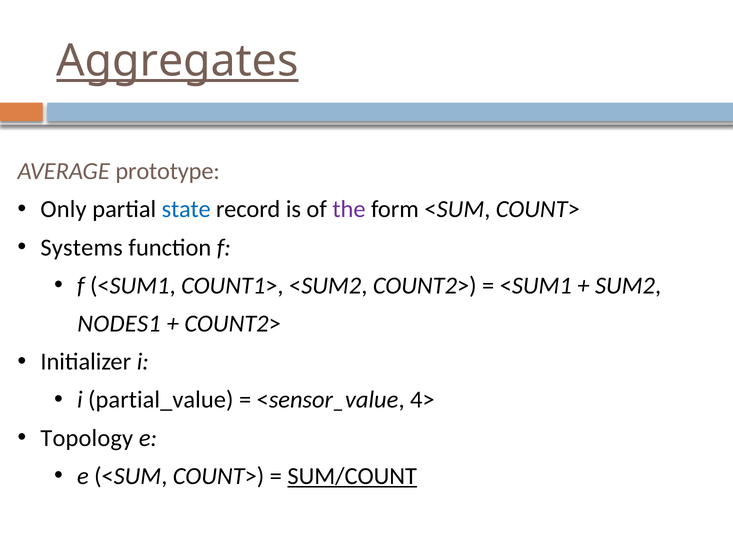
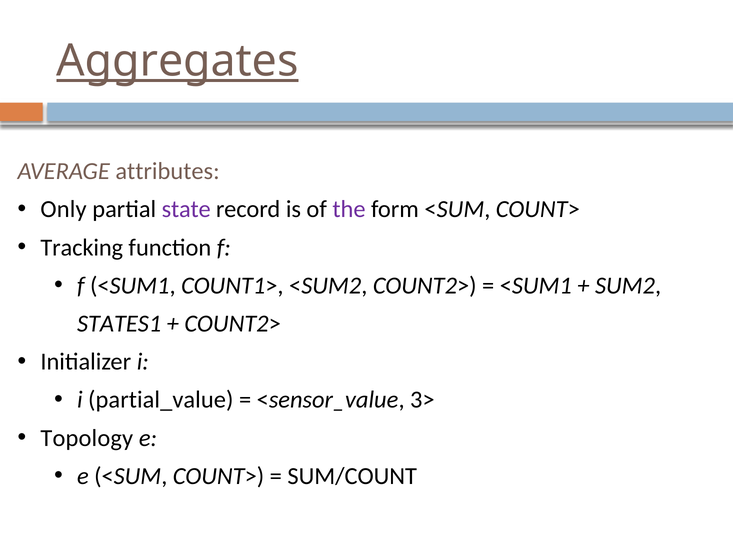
prototype: prototype -> attributes
state colour: blue -> purple
Systems: Systems -> Tracking
NODES1: NODES1 -> STATES1
4>: 4> -> 3>
SUM/COUNT underline: present -> none
